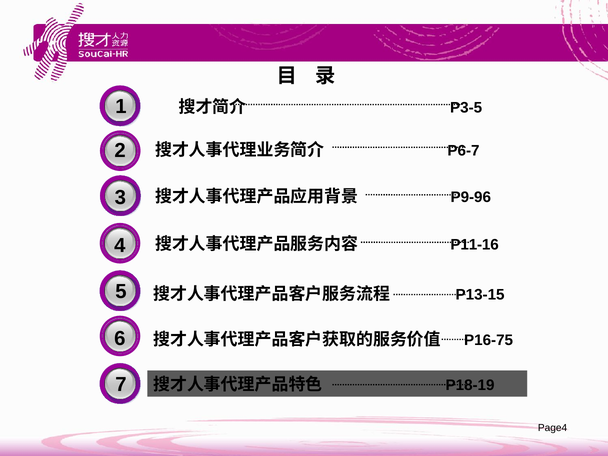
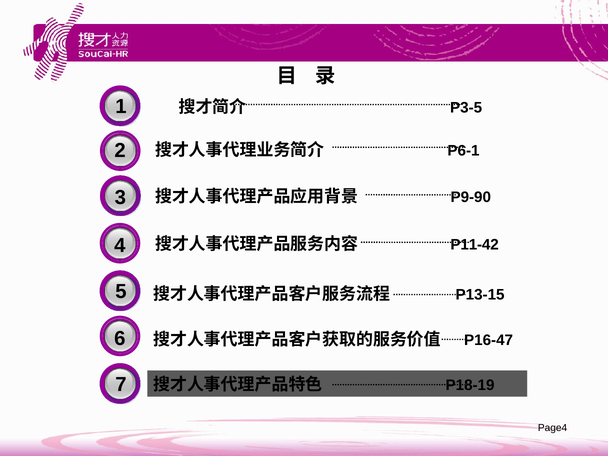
P6-7: P6-7 -> P6-1
P9-96: P9-96 -> P9-90
P11-16: P11-16 -> P11-42
P16-75: P16-75 -> P16-47
